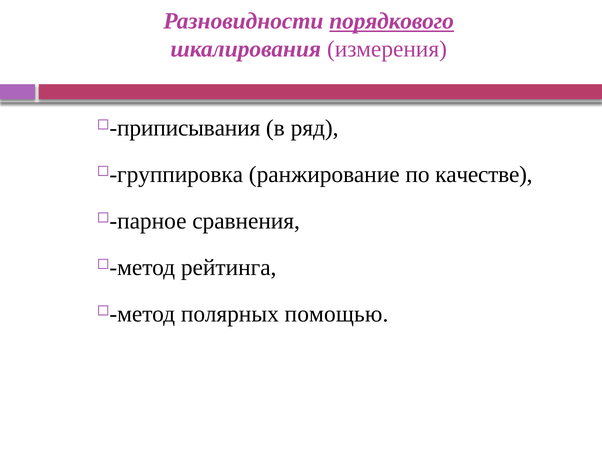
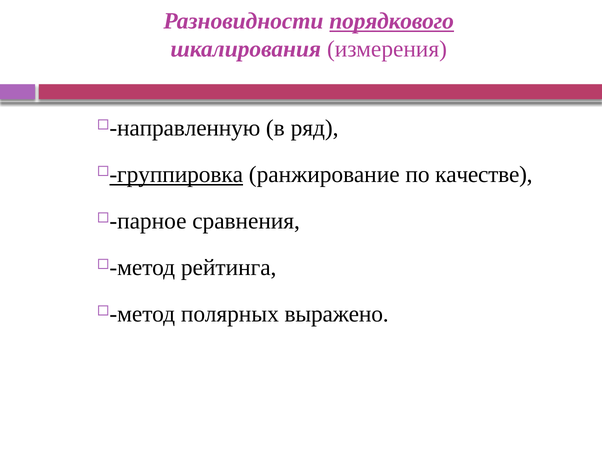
приписывания: приписывания -> направленную
группировка underline: none -> present
помощью: помощью -> выражено
